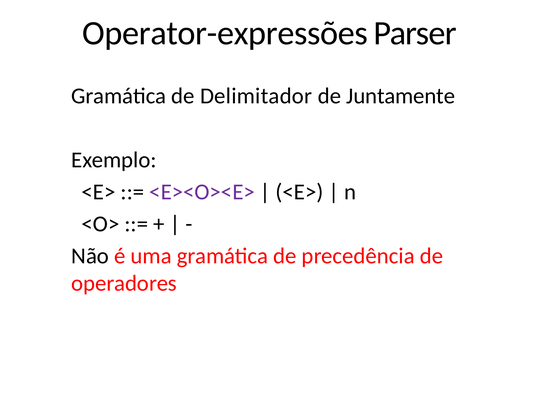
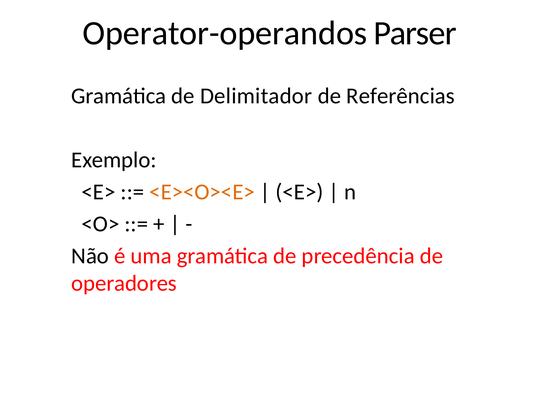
Operator-expressões: Operator-expressões -> Operator-operandos
Juntamente: Juntamente -> Referências
<E><O><E> colour: purple -> orange
